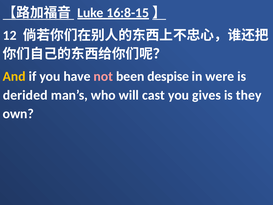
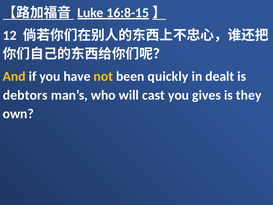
not colour: pink -> yellow
despise: despise -> quickly
were: were -> dealt
derided: derided -> debtors
